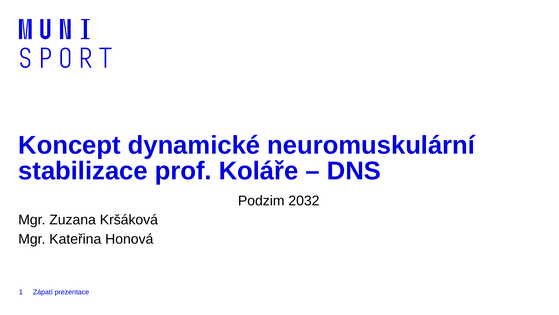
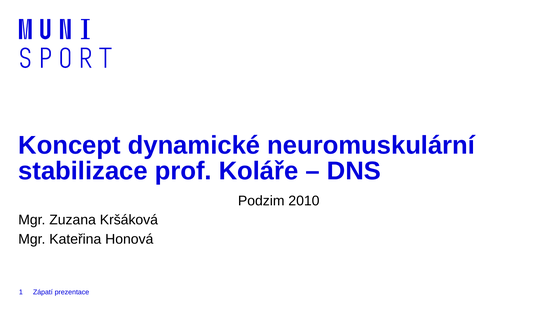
2032: 2032 -> 2010
